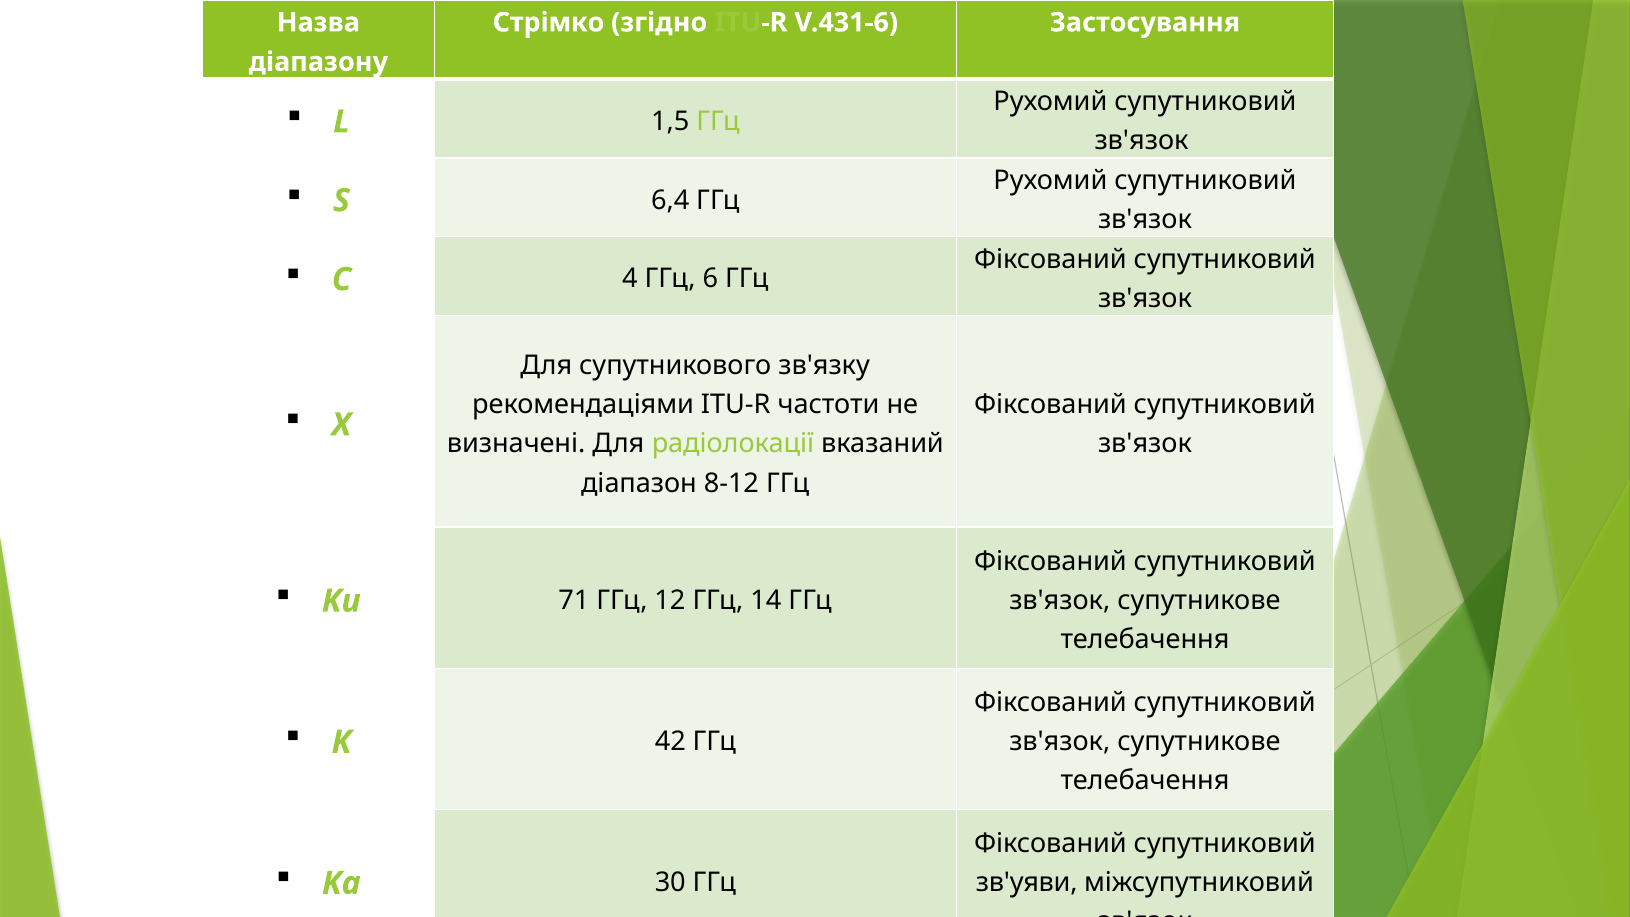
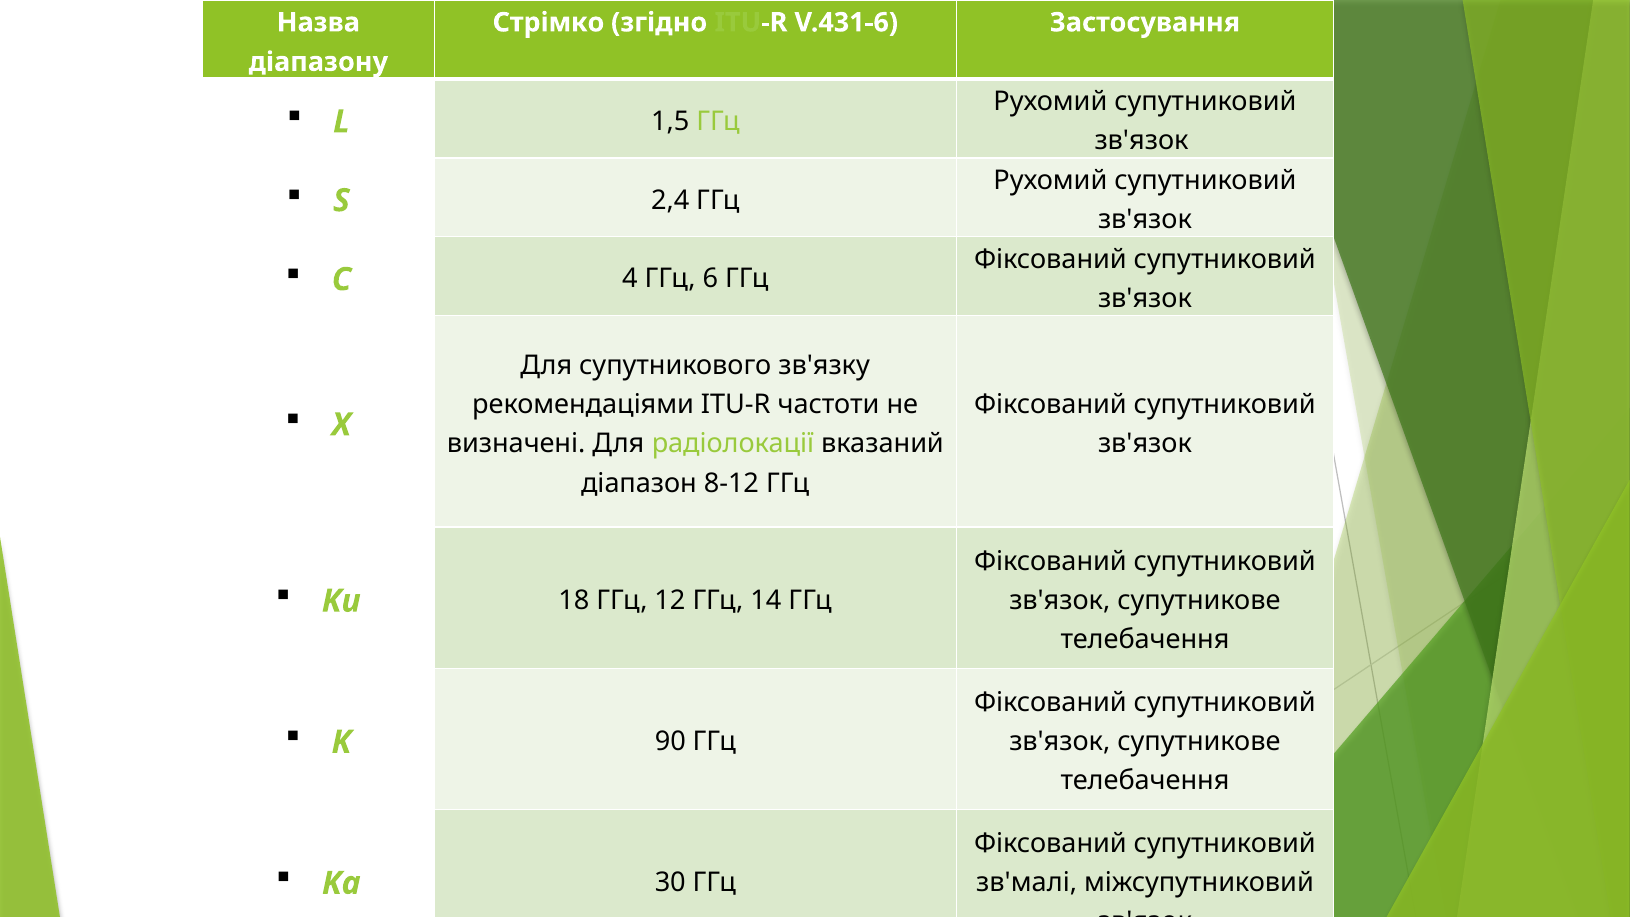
6,4: 6,4 -> 2,4
71: 71 -> 18
42: 42 -> 90
зв'уяви: зв'уяви -> зв'малі
